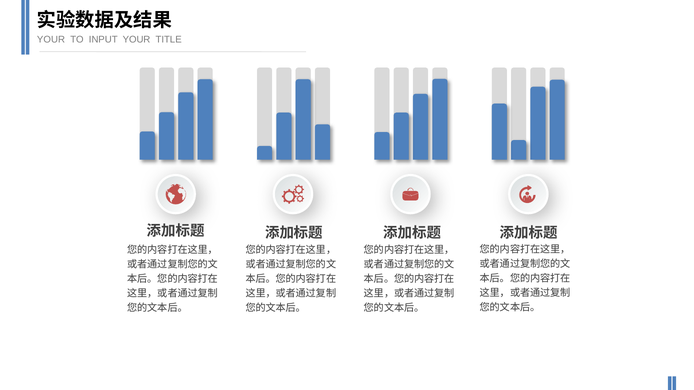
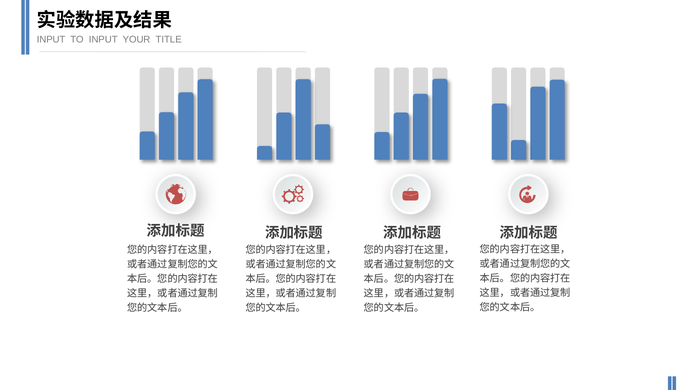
YOUR at (51, 40): YOUR -> INPUT
